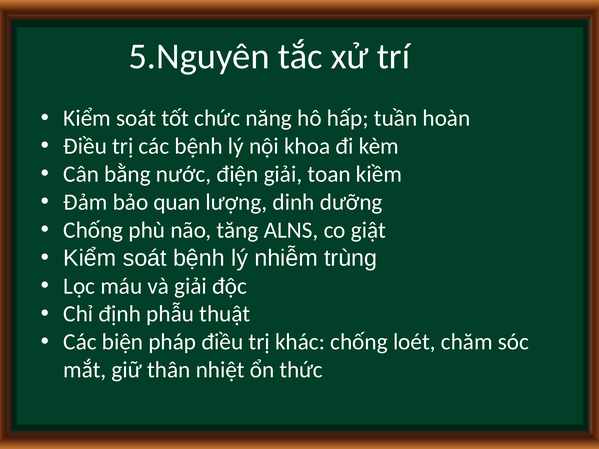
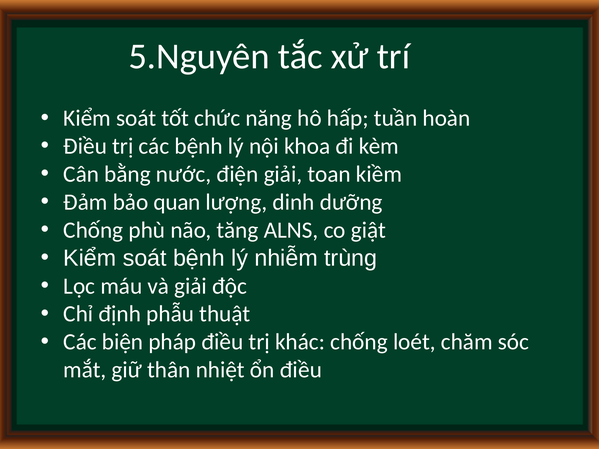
ổn thức: thức -> điều
